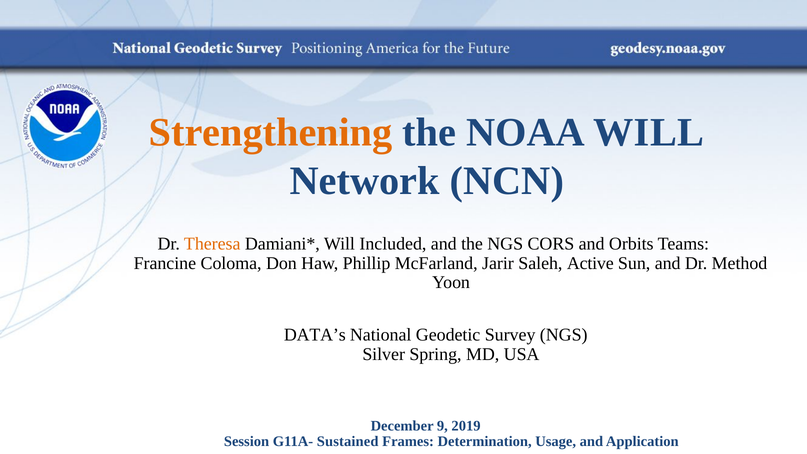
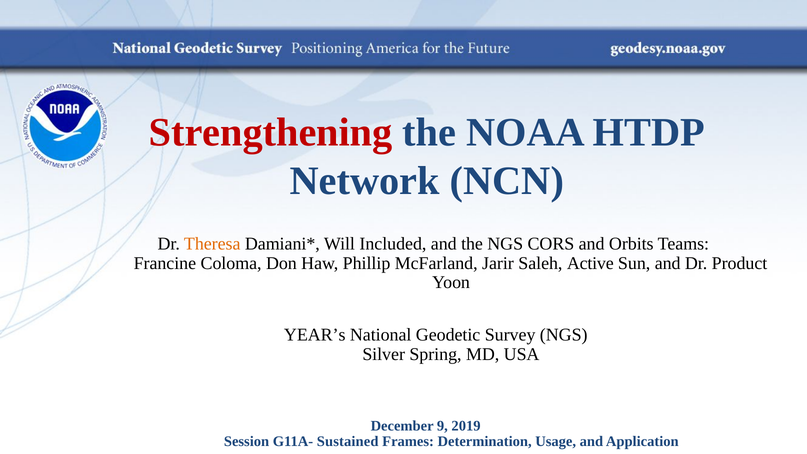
Strengthening colour: orange -> red
NOAA WILL: WILL -> HTDP
Method: Method -> Product
DATA’s: DATA’s -> YEAR’s
